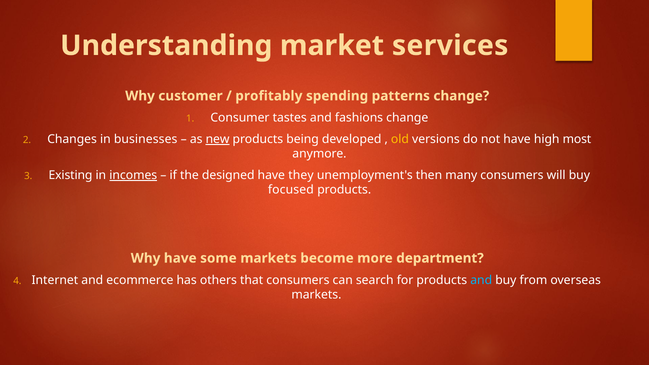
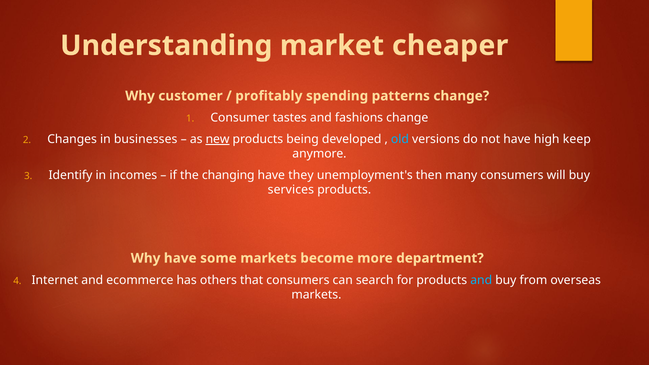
services: services -> cheaper
old colour: yellow -> light blue
most: most -> keep
Existing: Existing -> Identify
incomes underline: present -> none
designed: designed -> changing
focused: focused -> services
